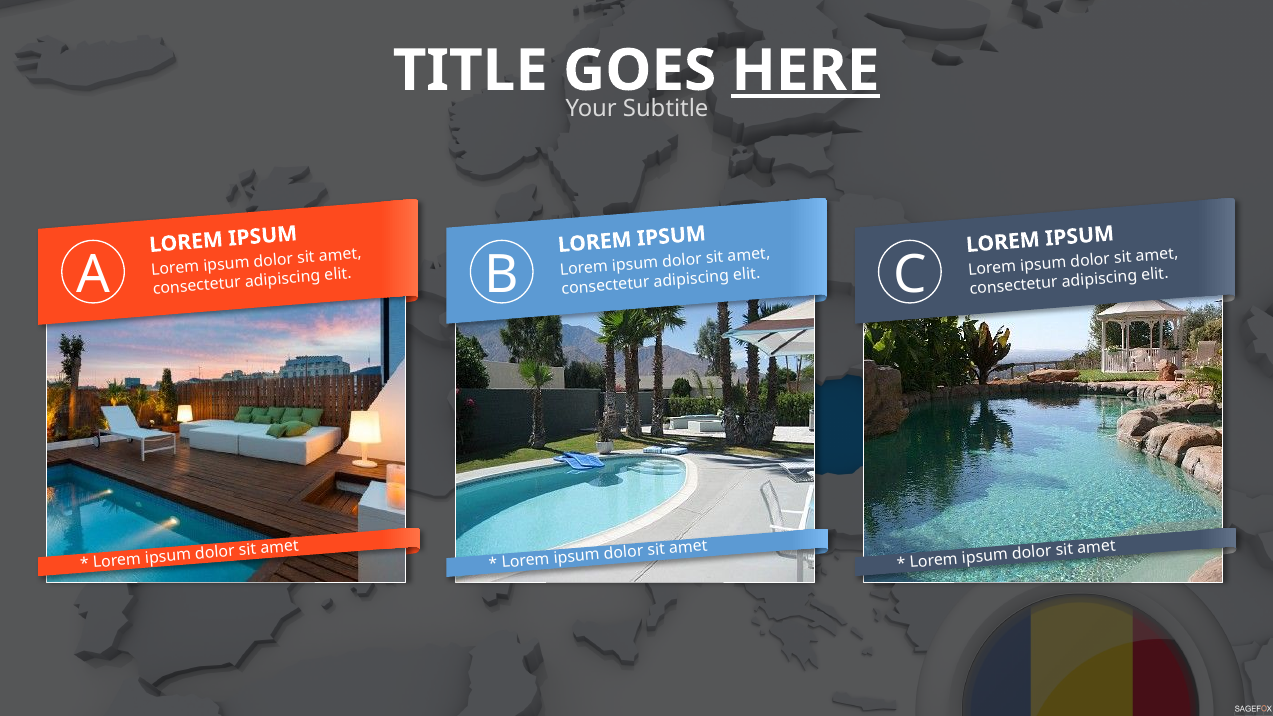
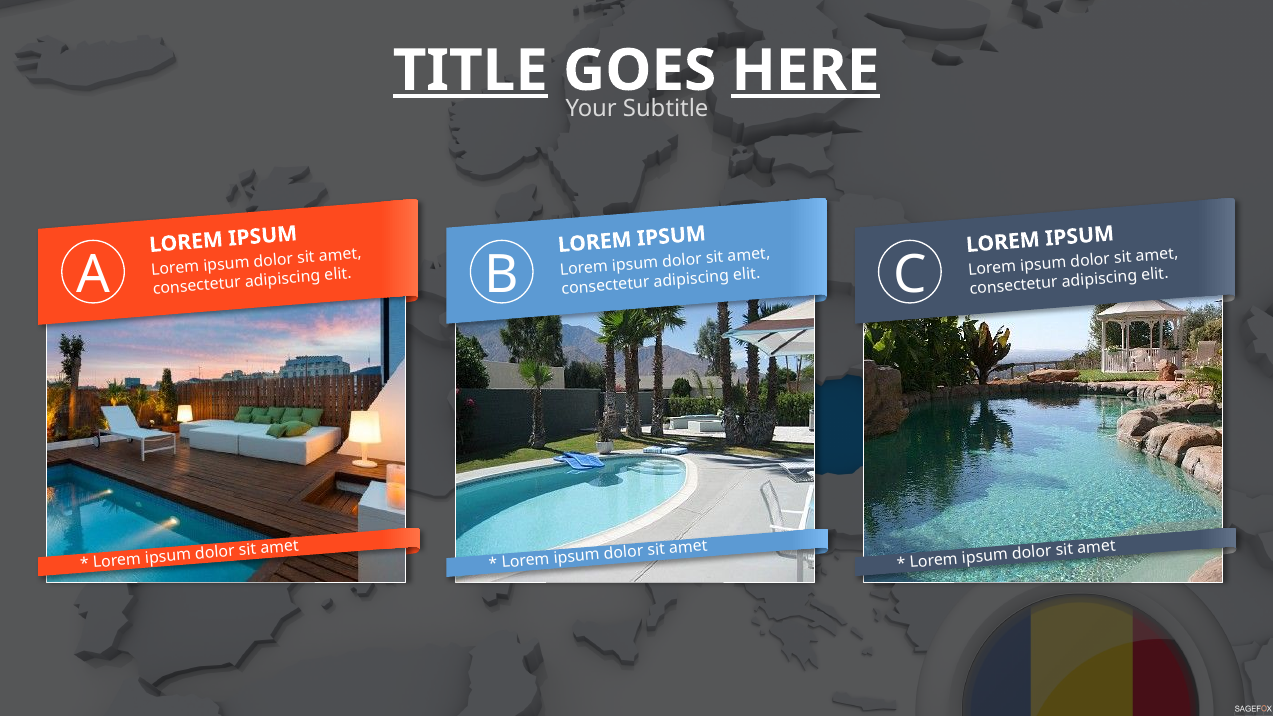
TITLE underline: none -> present
